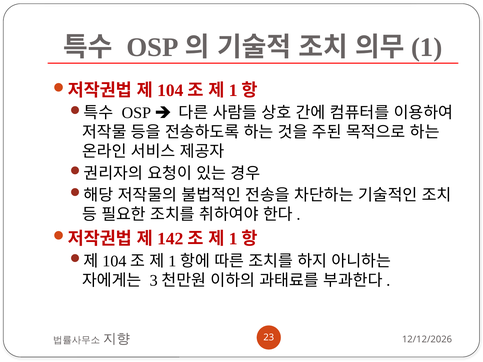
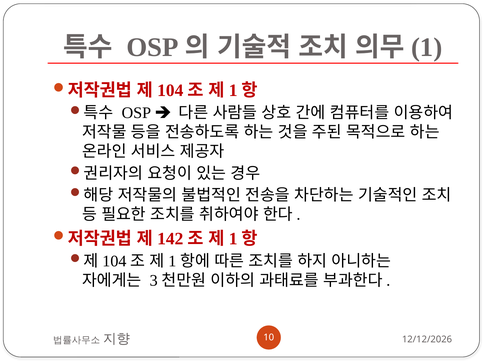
23: 23 -> 10
